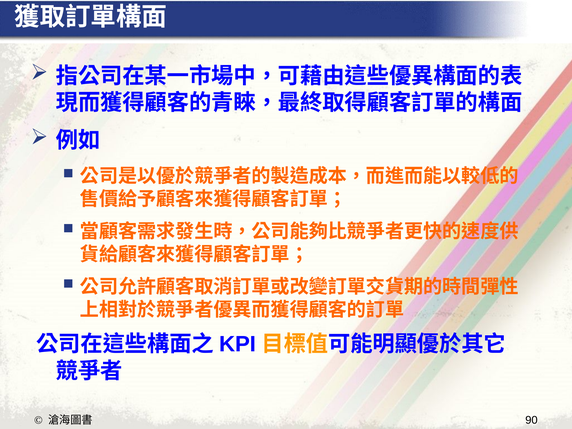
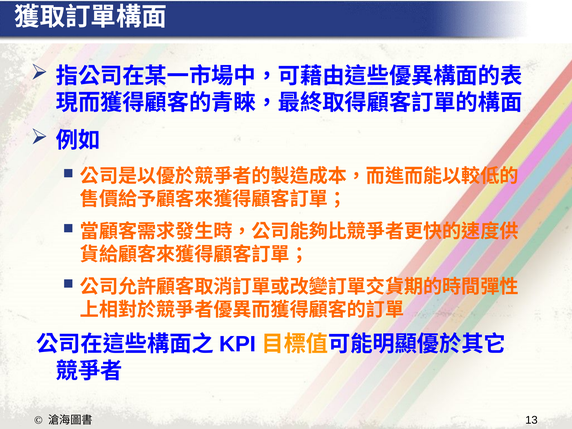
90: 90 -> 13
